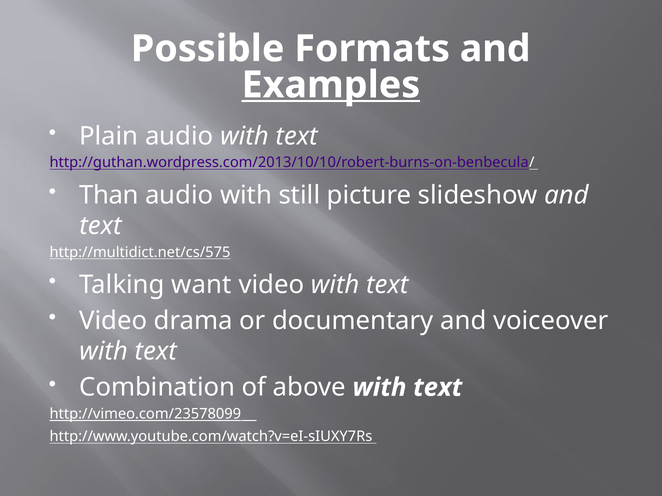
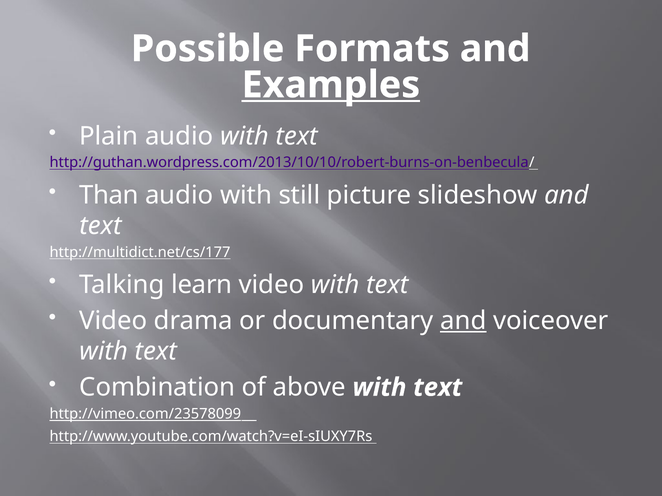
http://multidict.net/cs/575: http://multidict.net/cs/575 -> http://multidict.net/cs/177
want: want -> learn
and at (463, 321) underline: none -> present
